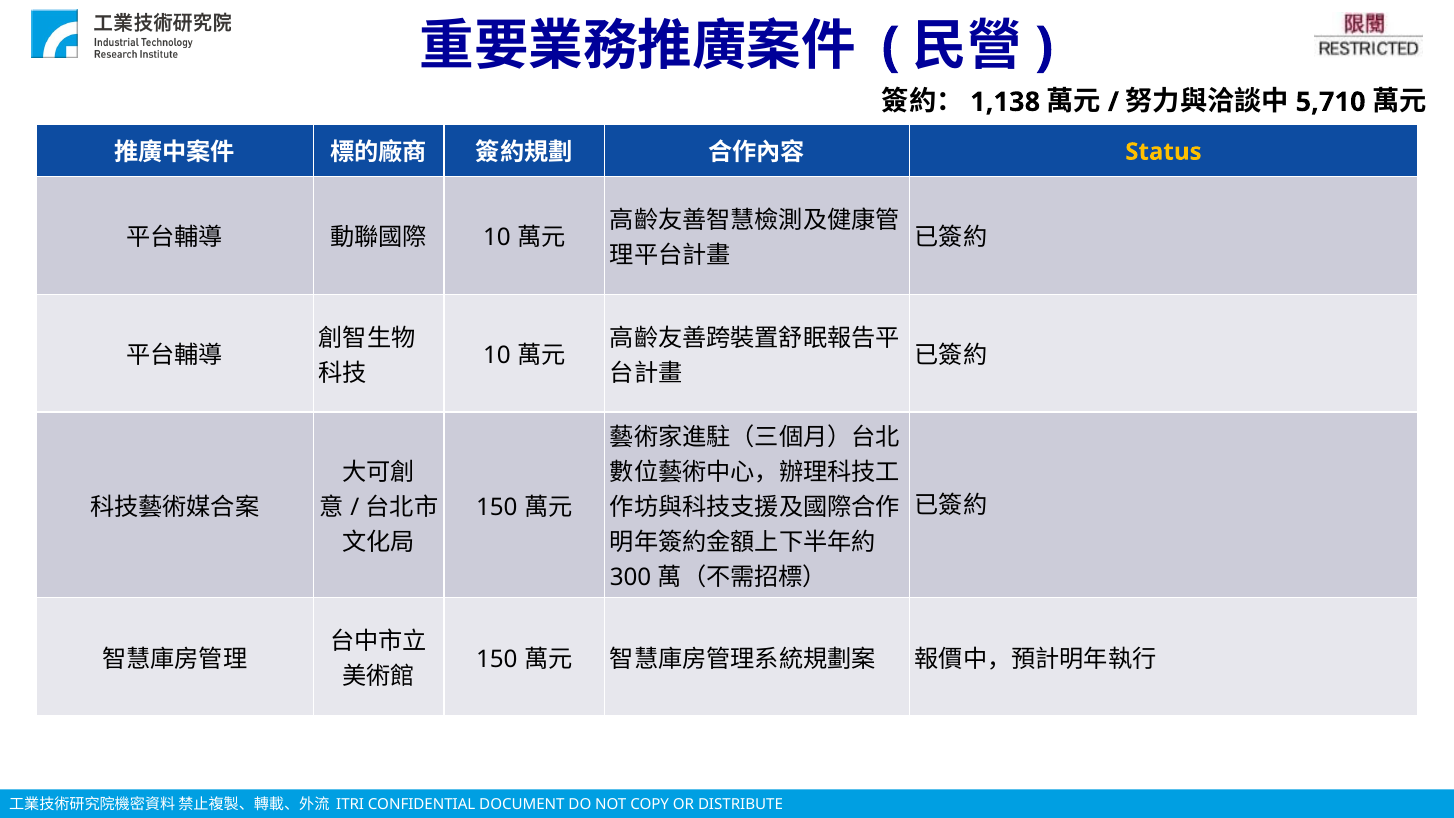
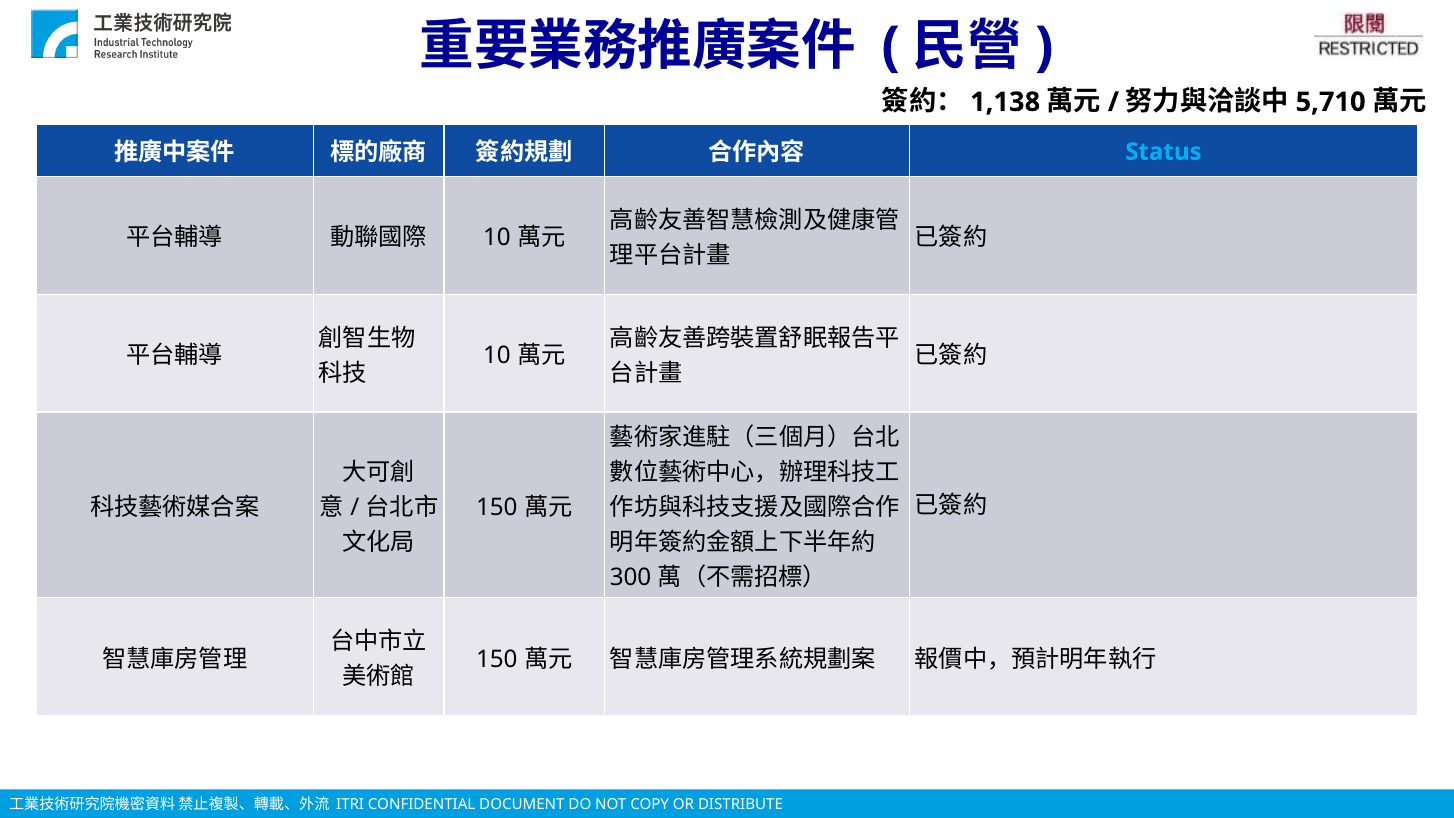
Status colour: yellow -> light blue
